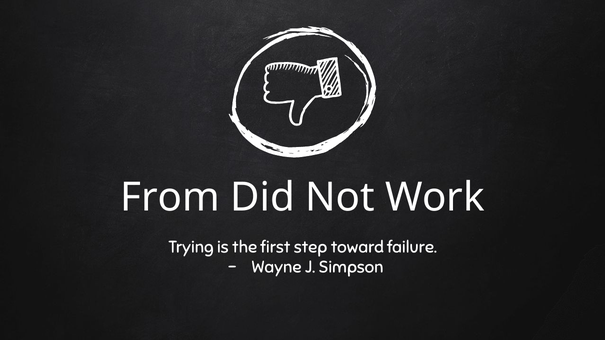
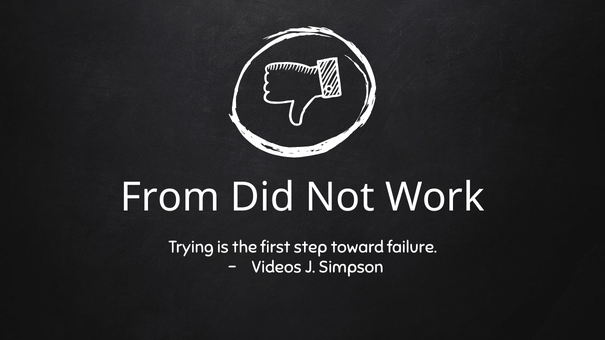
Wayne: Wayne -> Videos
